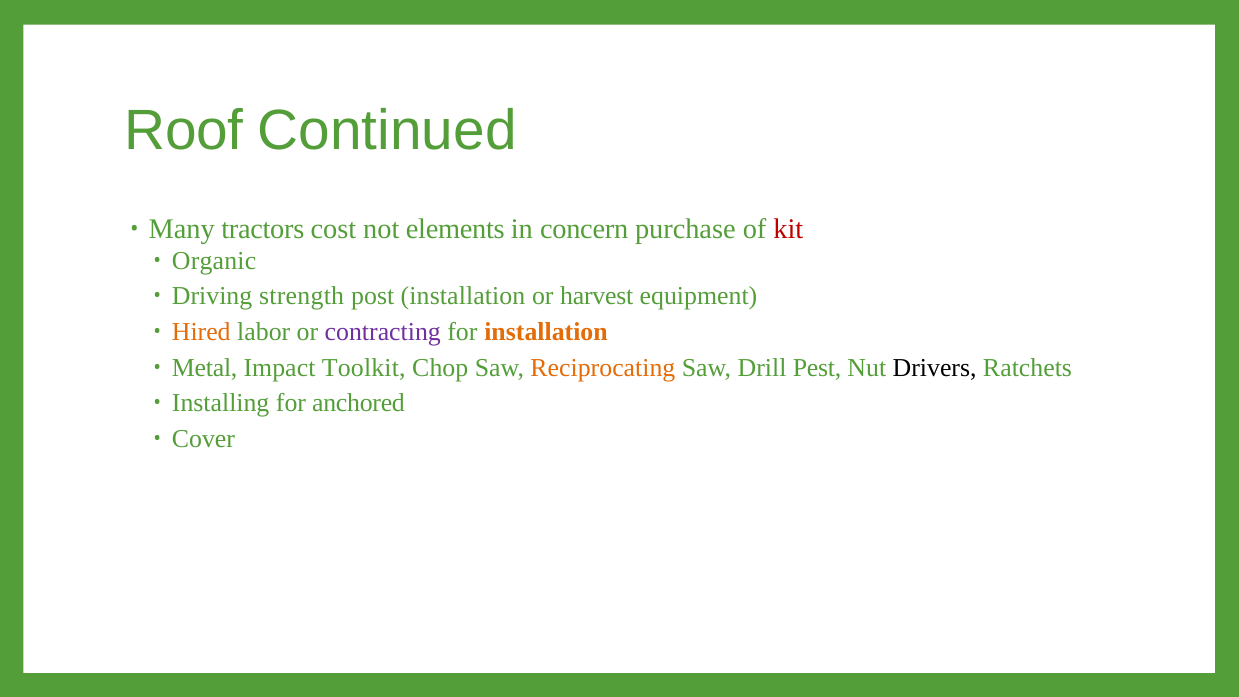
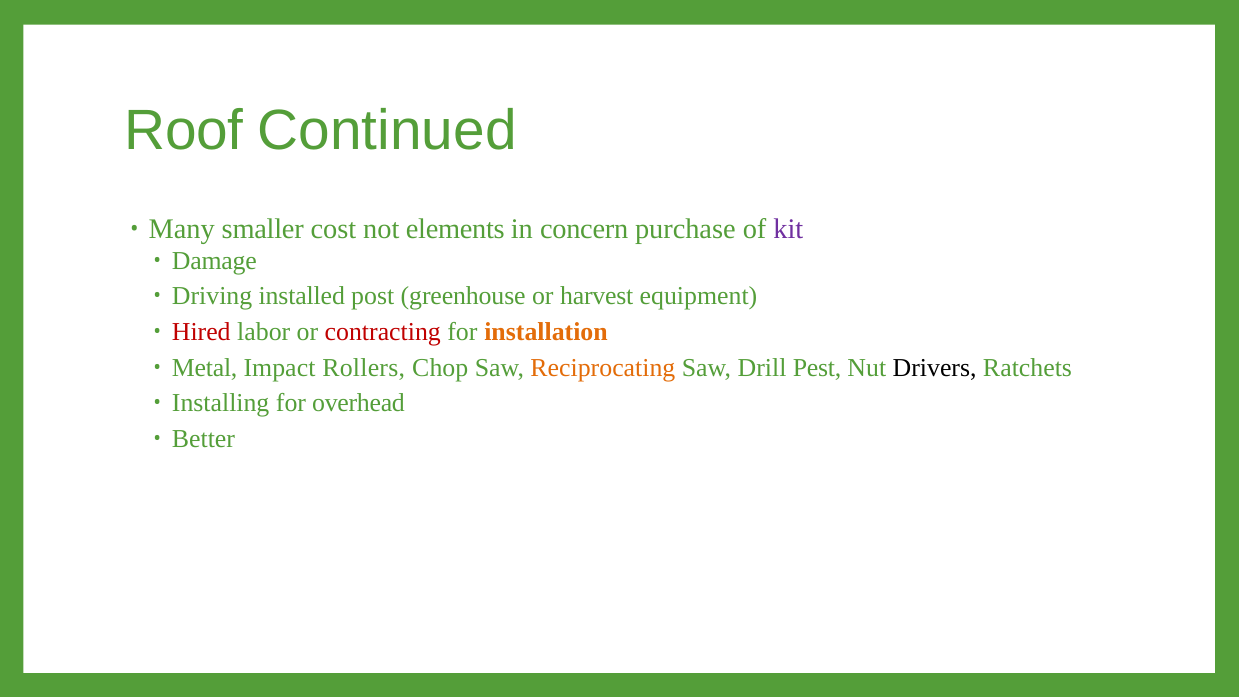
tractors: tractors -> smaller
kit colour: red -> purple
Organic: Organic -> Damage
strength: strength -> installed
post installation: installation -> greenhouse
Hired colour: orange -> red
contracting colour: purple -> red
Toolkit: Toolkit -> Rollers
anchored: anchored -> overhead
Cover: Cover -> Better
